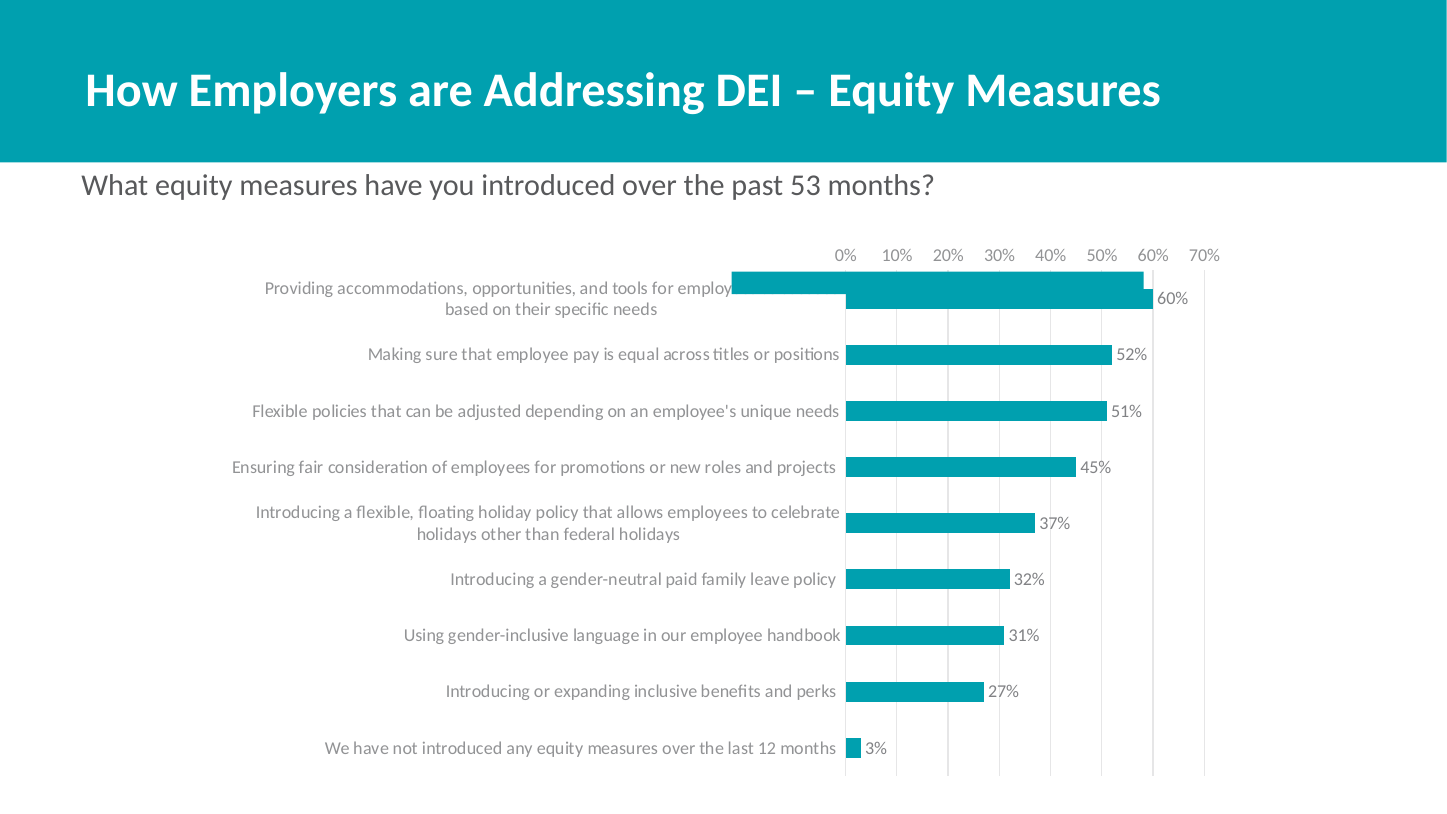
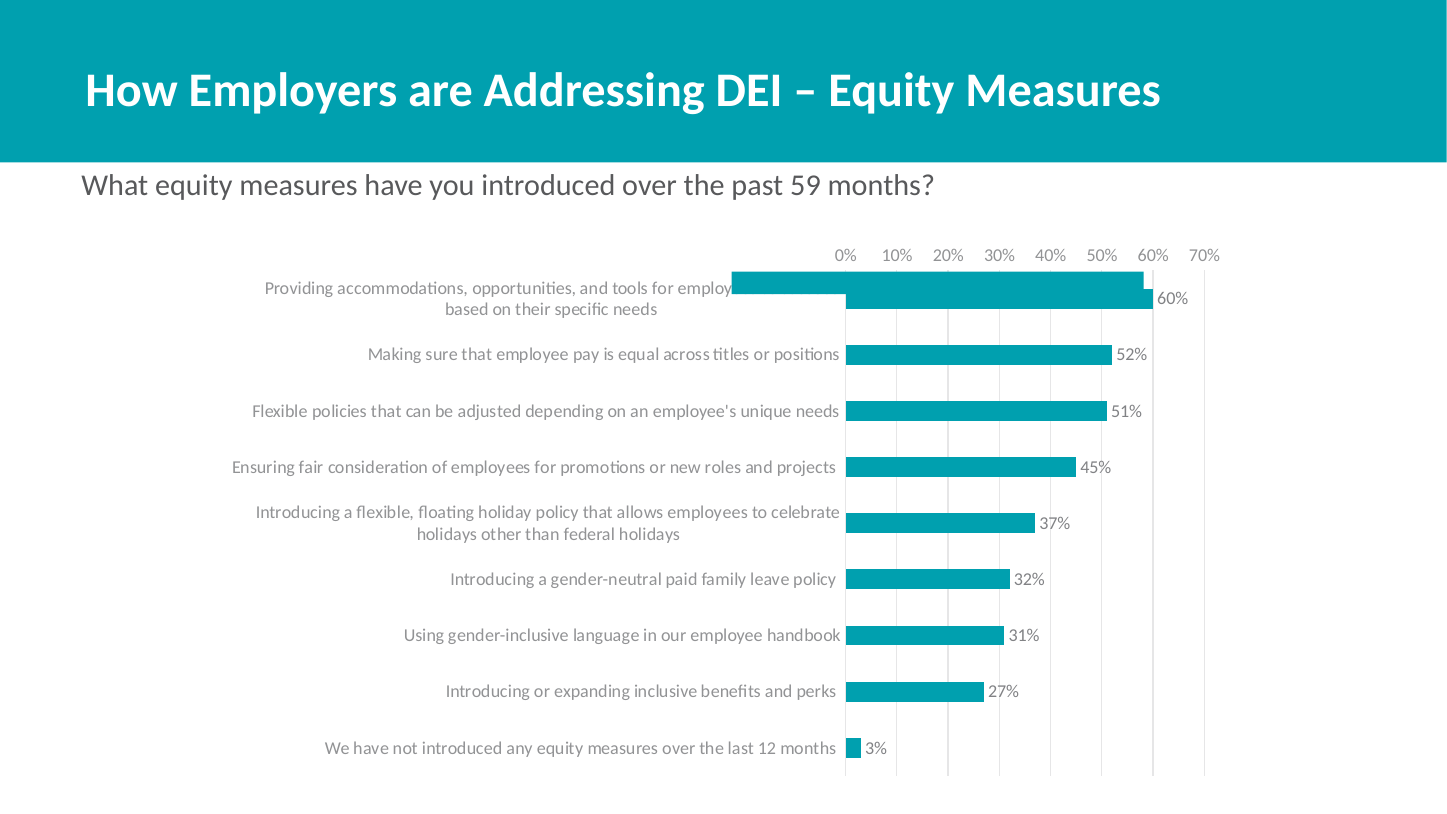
53: 53 -> 59
